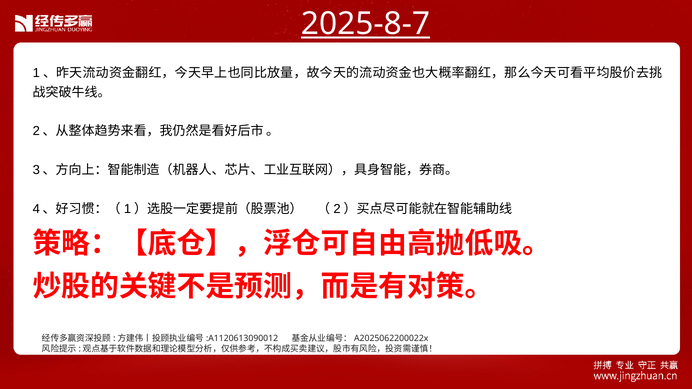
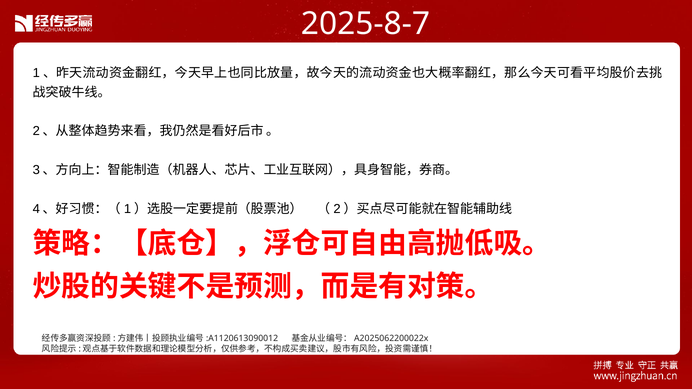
2025-8-7 underline: present -> none
